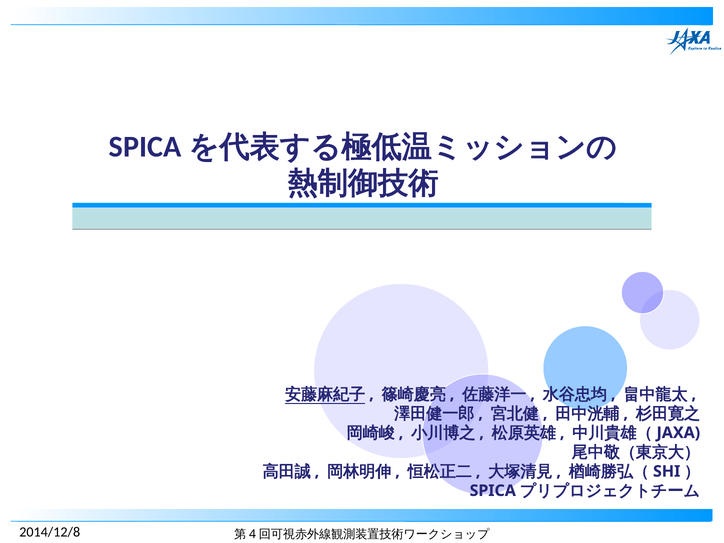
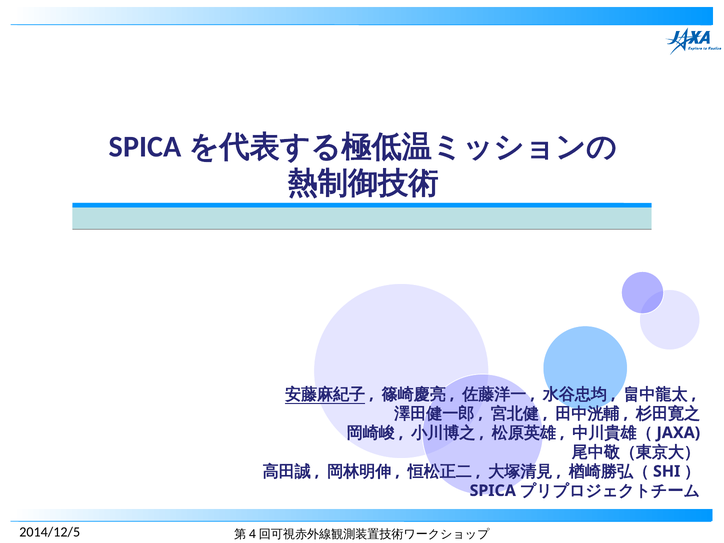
2014/12/8: 2014/12/8 -> 2014/12/5
